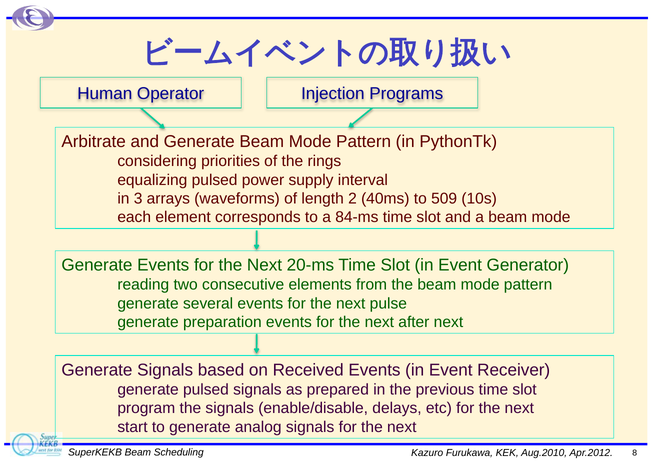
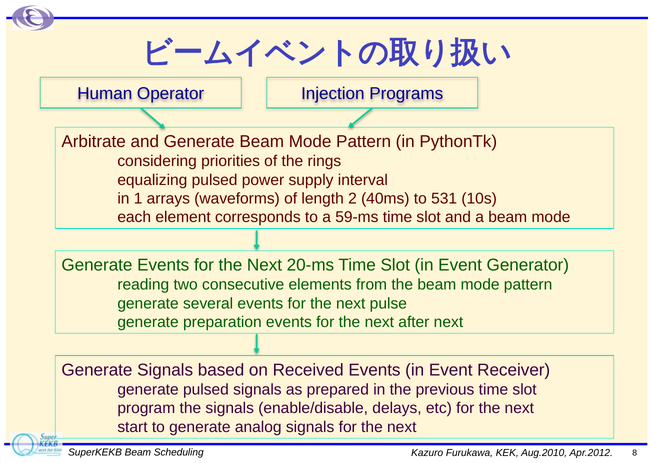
3: 3 -> 1
509: 509 -> 531
84-ms: 84-ms -> 59-ms
